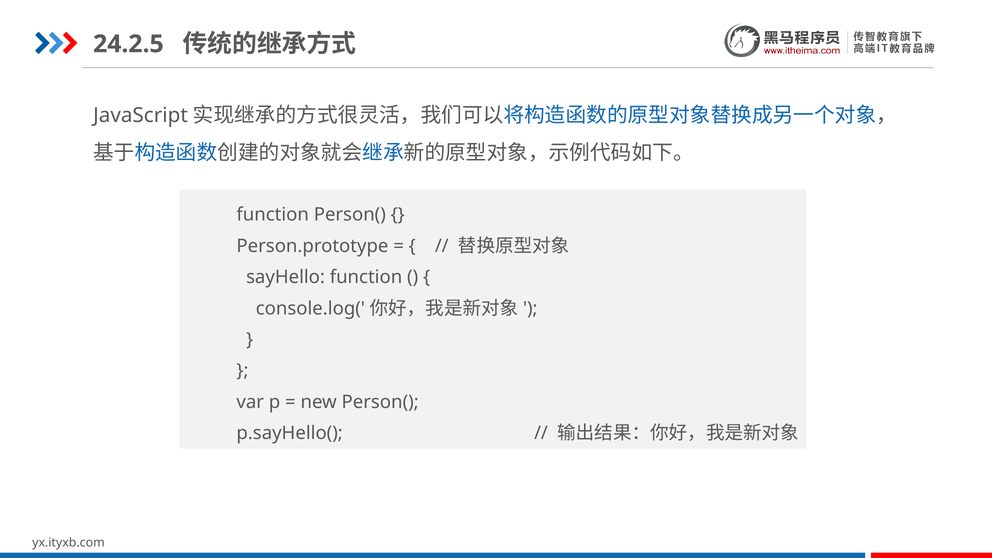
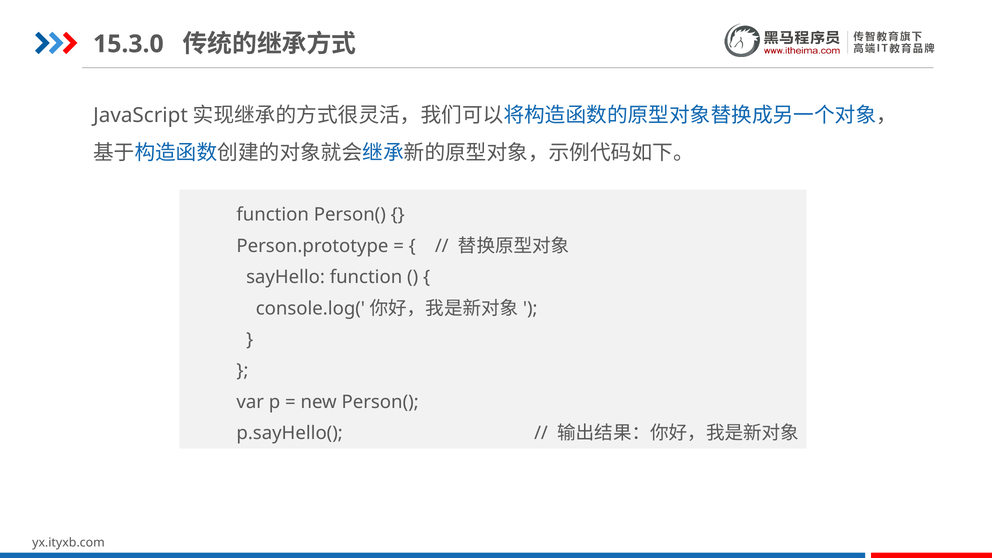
24.2.5: 24.2.5 -> 15.3.0
